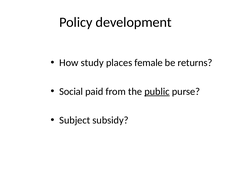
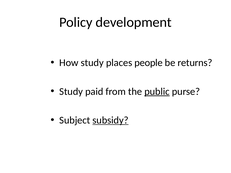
female: female -> people
Social at (71, 92): Social -> Study
subsidy underline: none -> present
